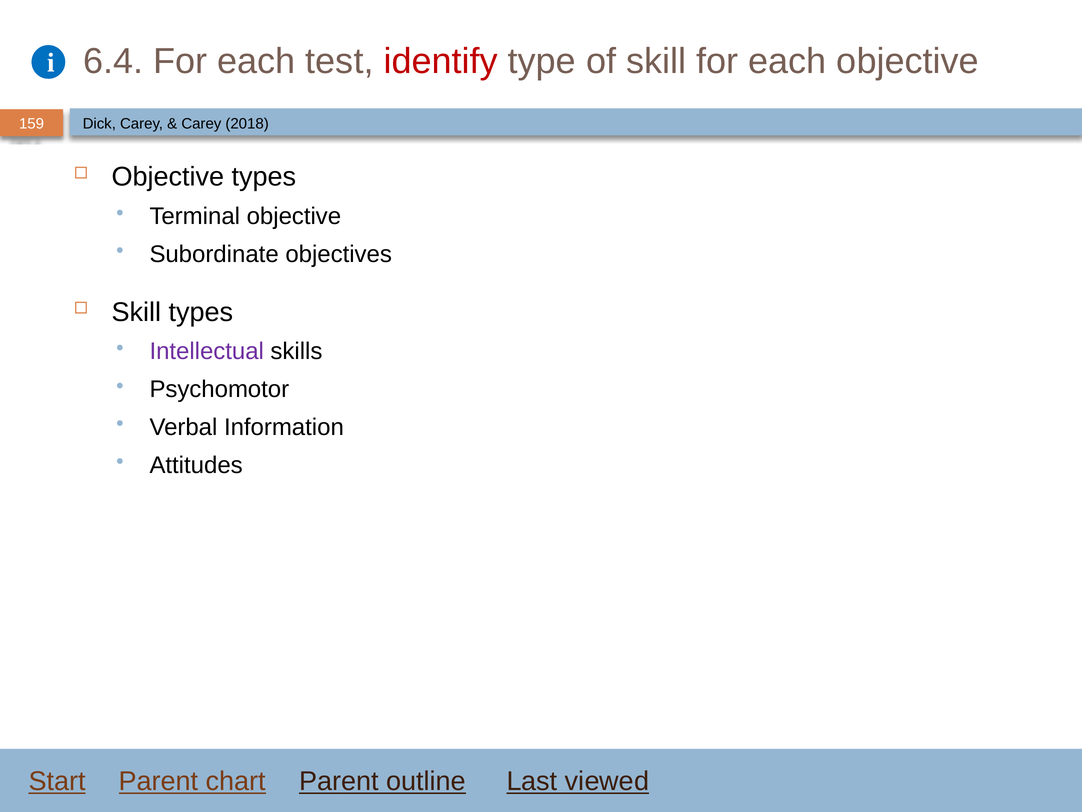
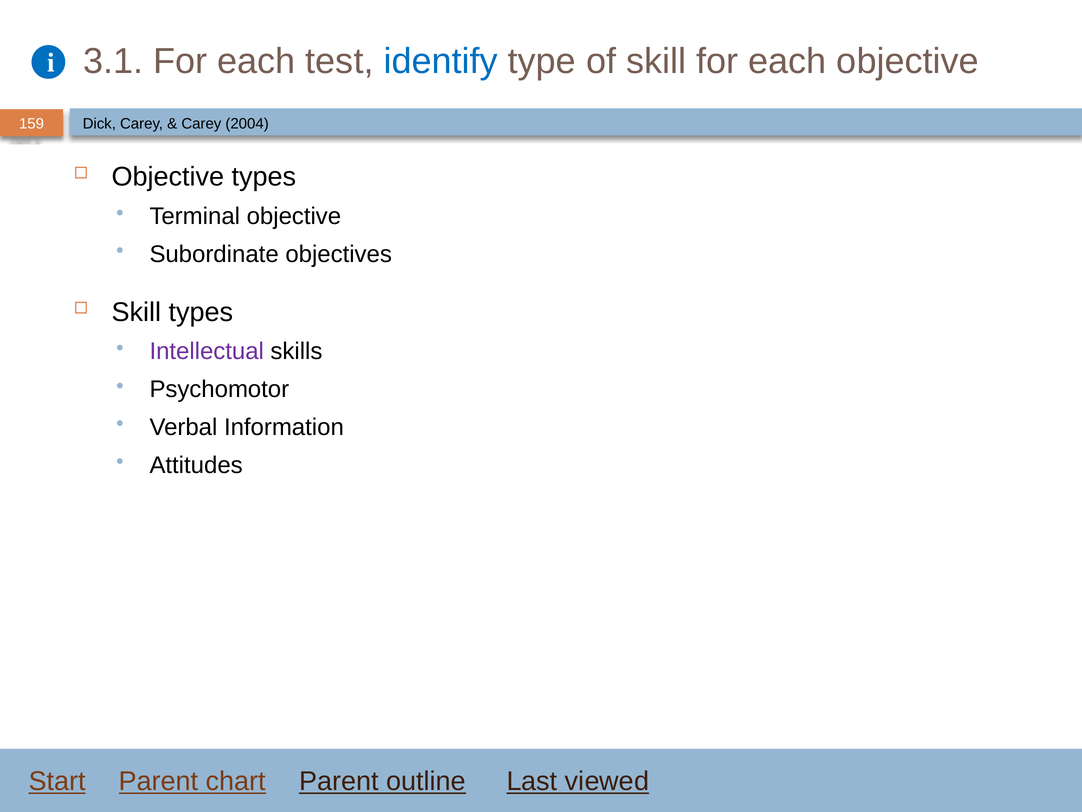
6.4: 6.4 -> 3.1
identify colour: red -> blue
2018: 2018 -> 2004
